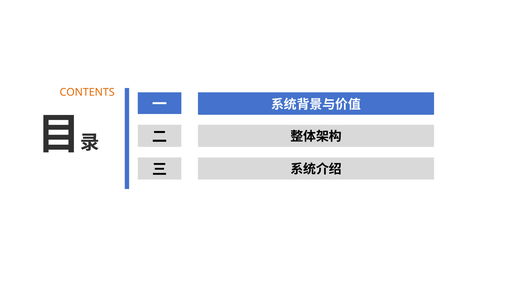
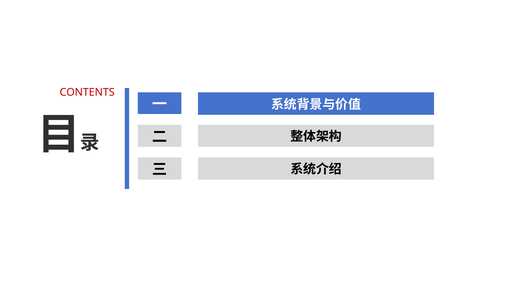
CONTENTS colour: orange -> red
